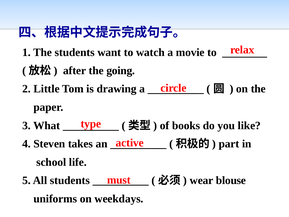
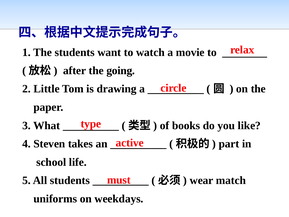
blouse: blouse -> match
